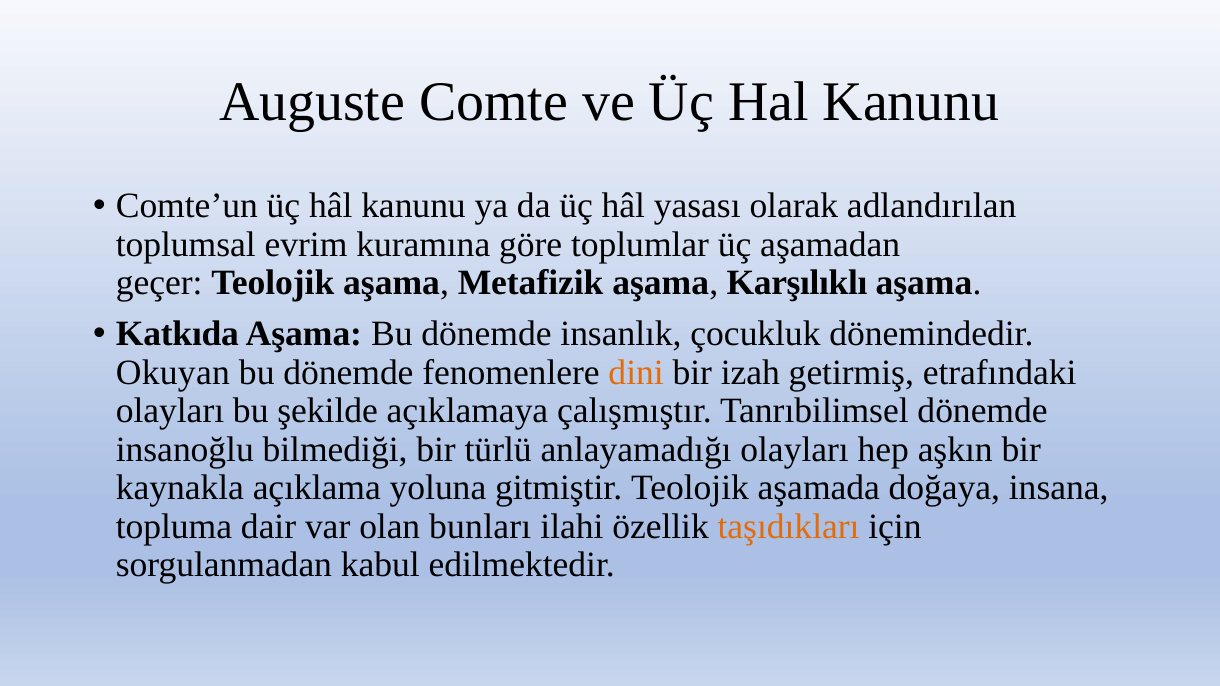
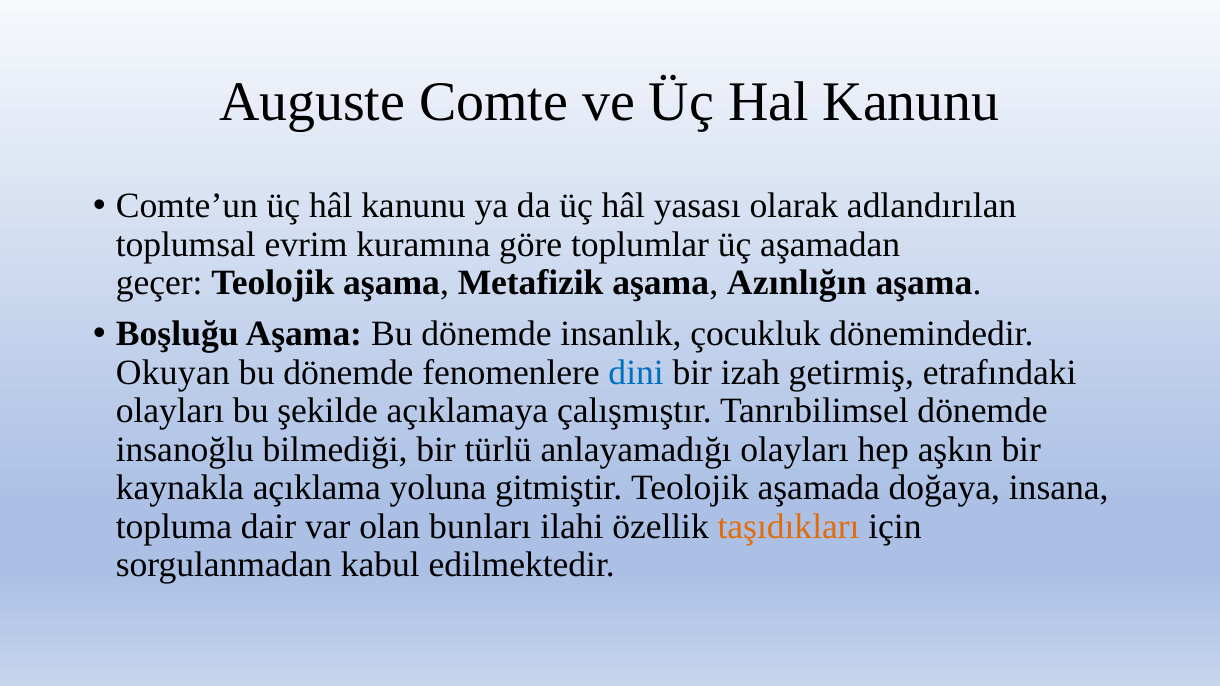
Karşılıklı: Karşılıklı -> Azınlığın
Katkıda: Katkıda -> Boşluğu
dini colour: orange -> blue
